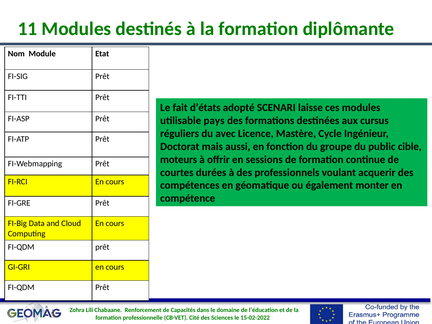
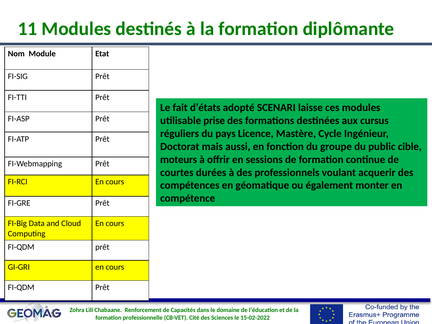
pays: pays -> prise
avec: avec -> pays
